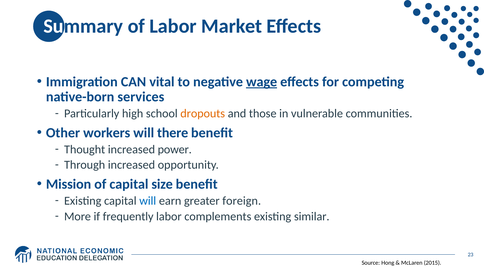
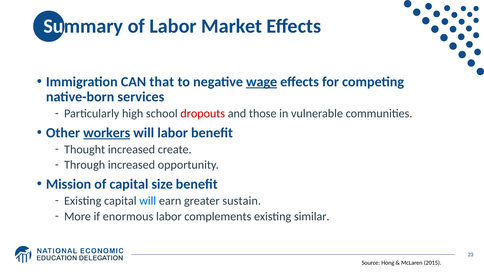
vital: vital -> that
dropouts colour: orange -> red
workers underline: none -> present
will there: there -> labor
power: power -> create
foreign: foreign -> sustain
frequently: frequently -> enormous
